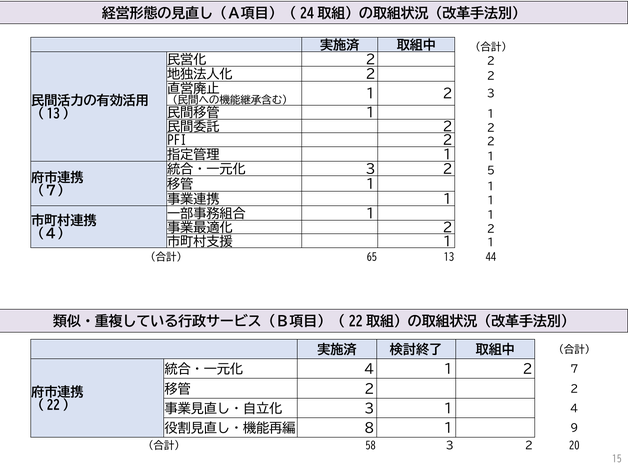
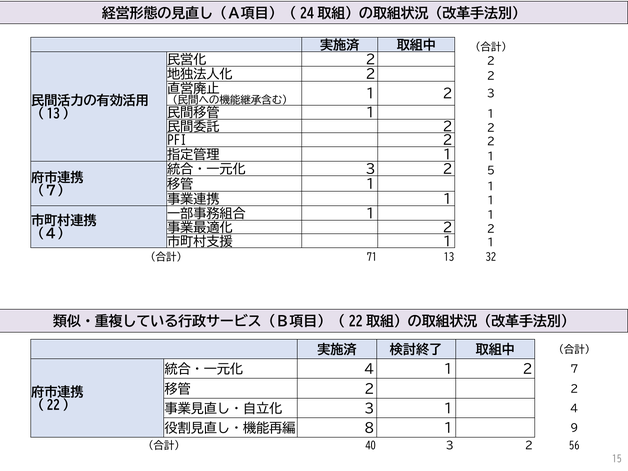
65: 65 -> 71
44: 44 -> 32
58: 58 -> 40
20: 20 -> 56
